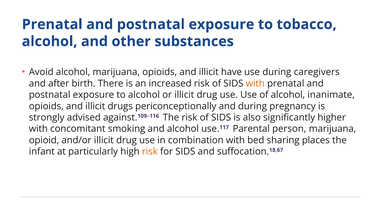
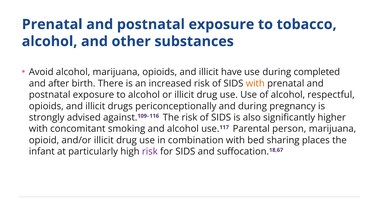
caregivers: caregivers -> completed
inanimate: inanimate -> respectful
risk at (150, 152) colour: orange -> purple
